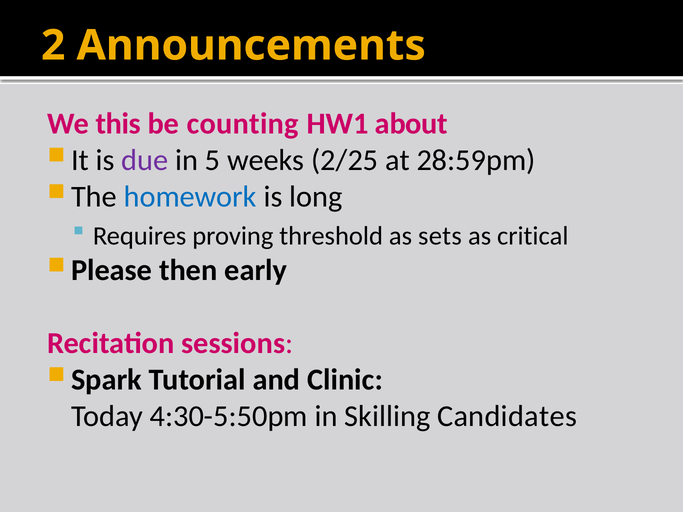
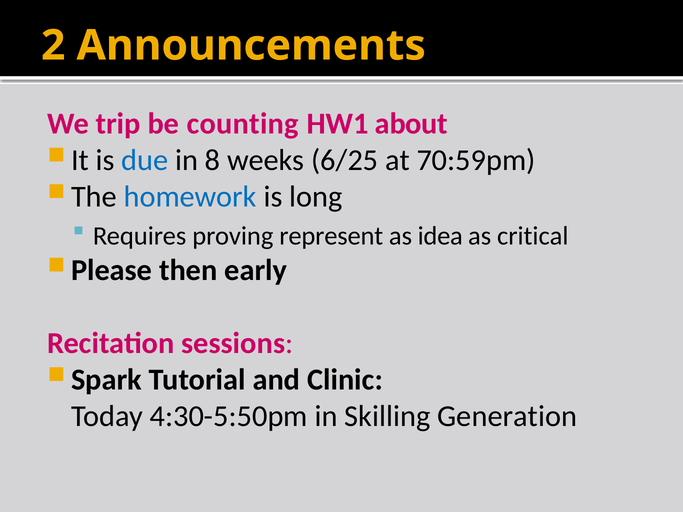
this: this -> trip
due colour: purple -> blue
5: 5 -> 8
2/25: 2/25 -> 6/25
28:59pm: 28:59pm -> 70:59pm
threshold: threshold -> represent
sets: sets -> idea
Candidates: Candidates -> Generation
